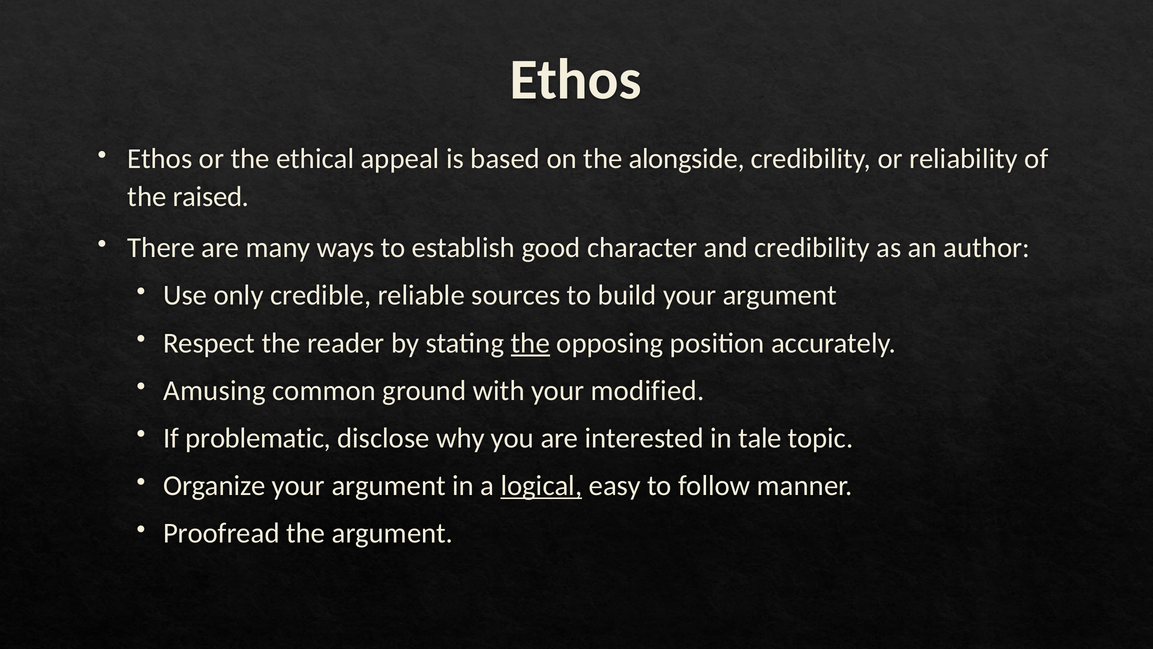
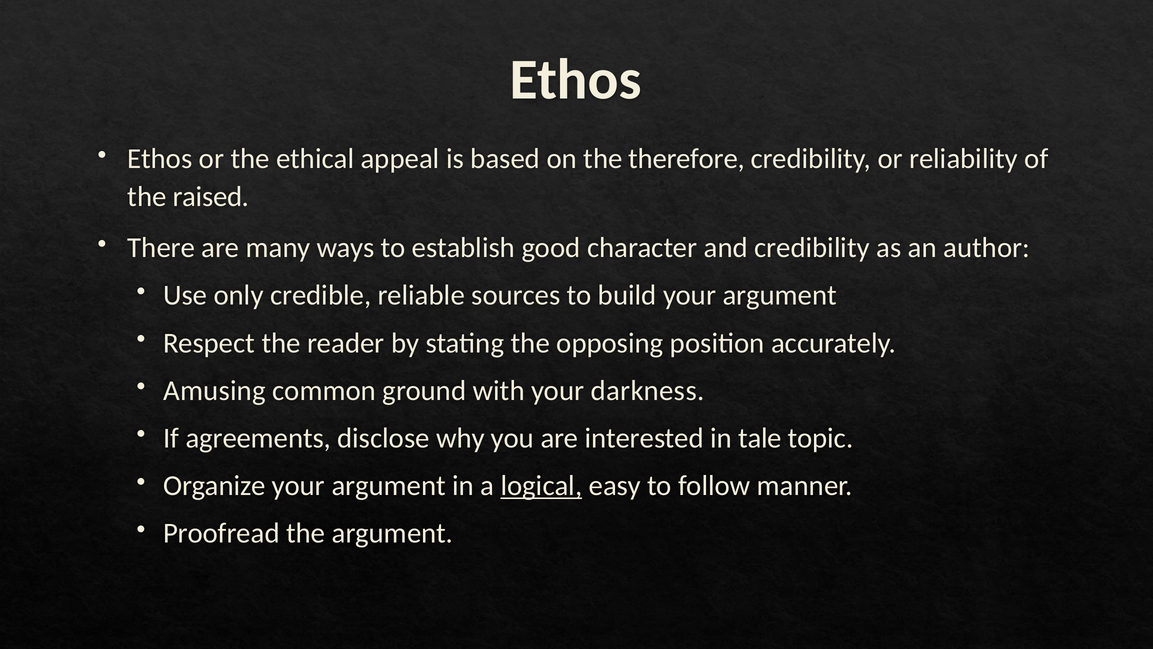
alongside: alongside -> therefore
the at (530, 343) underline: present -> none
modified: modified -> darkness
problematic: problematic -> agreements
